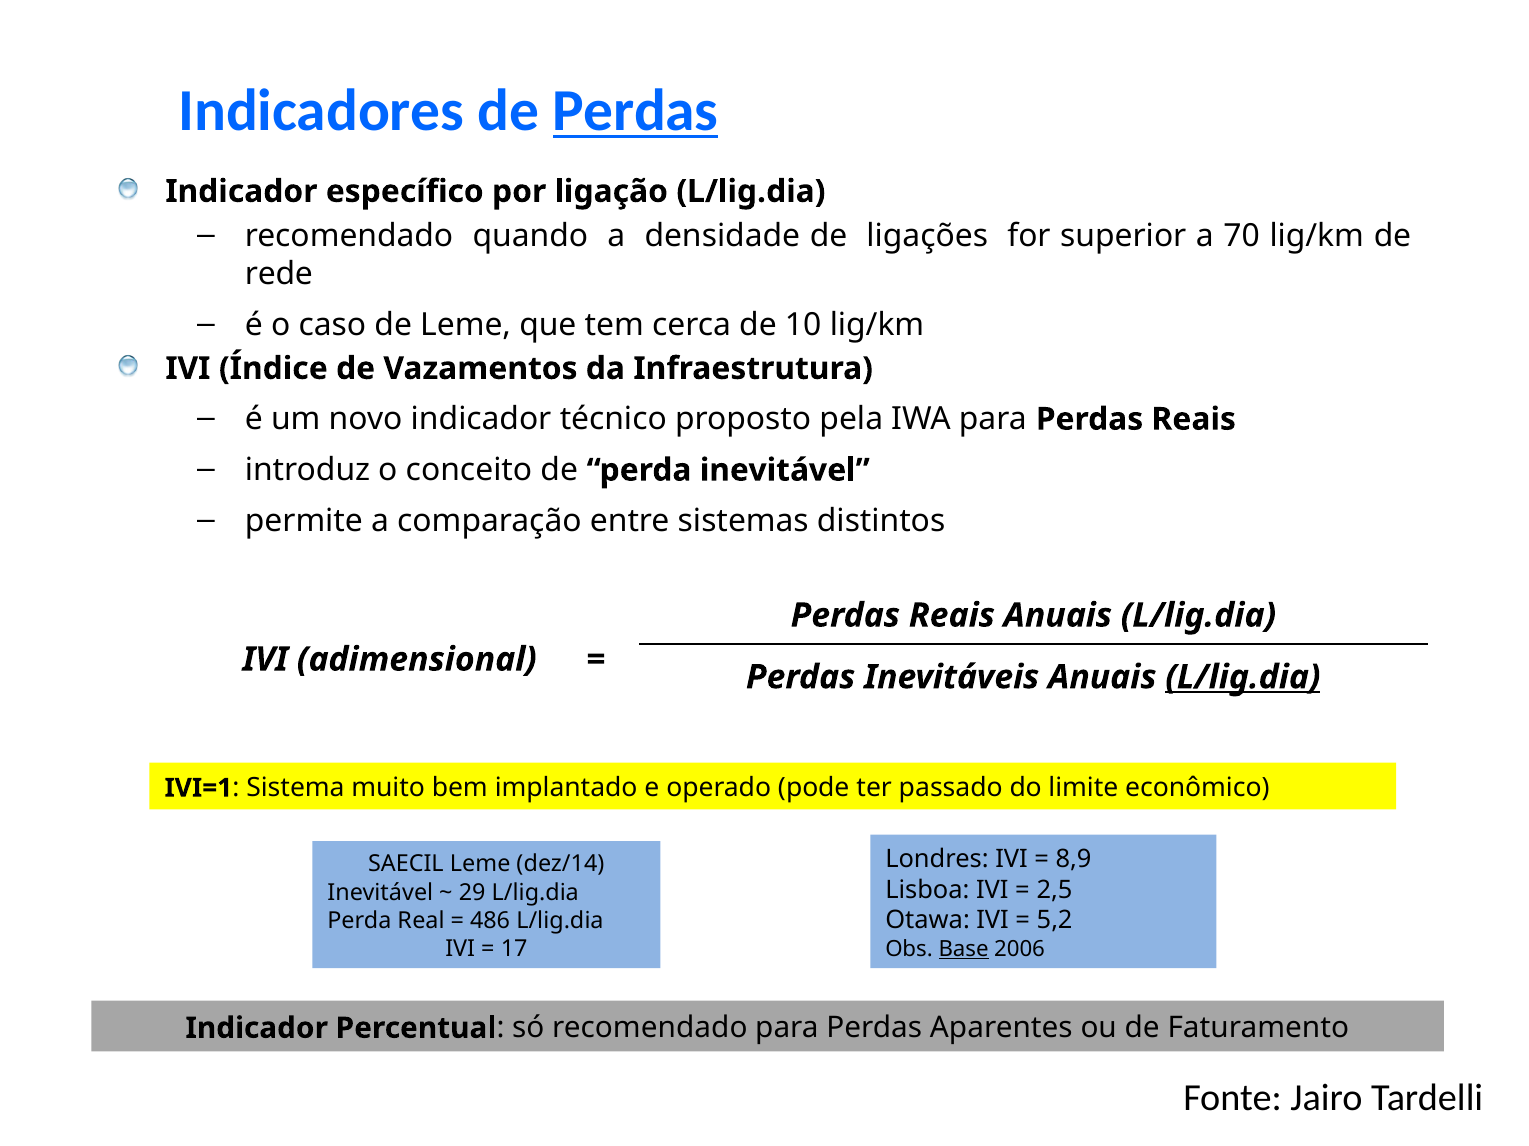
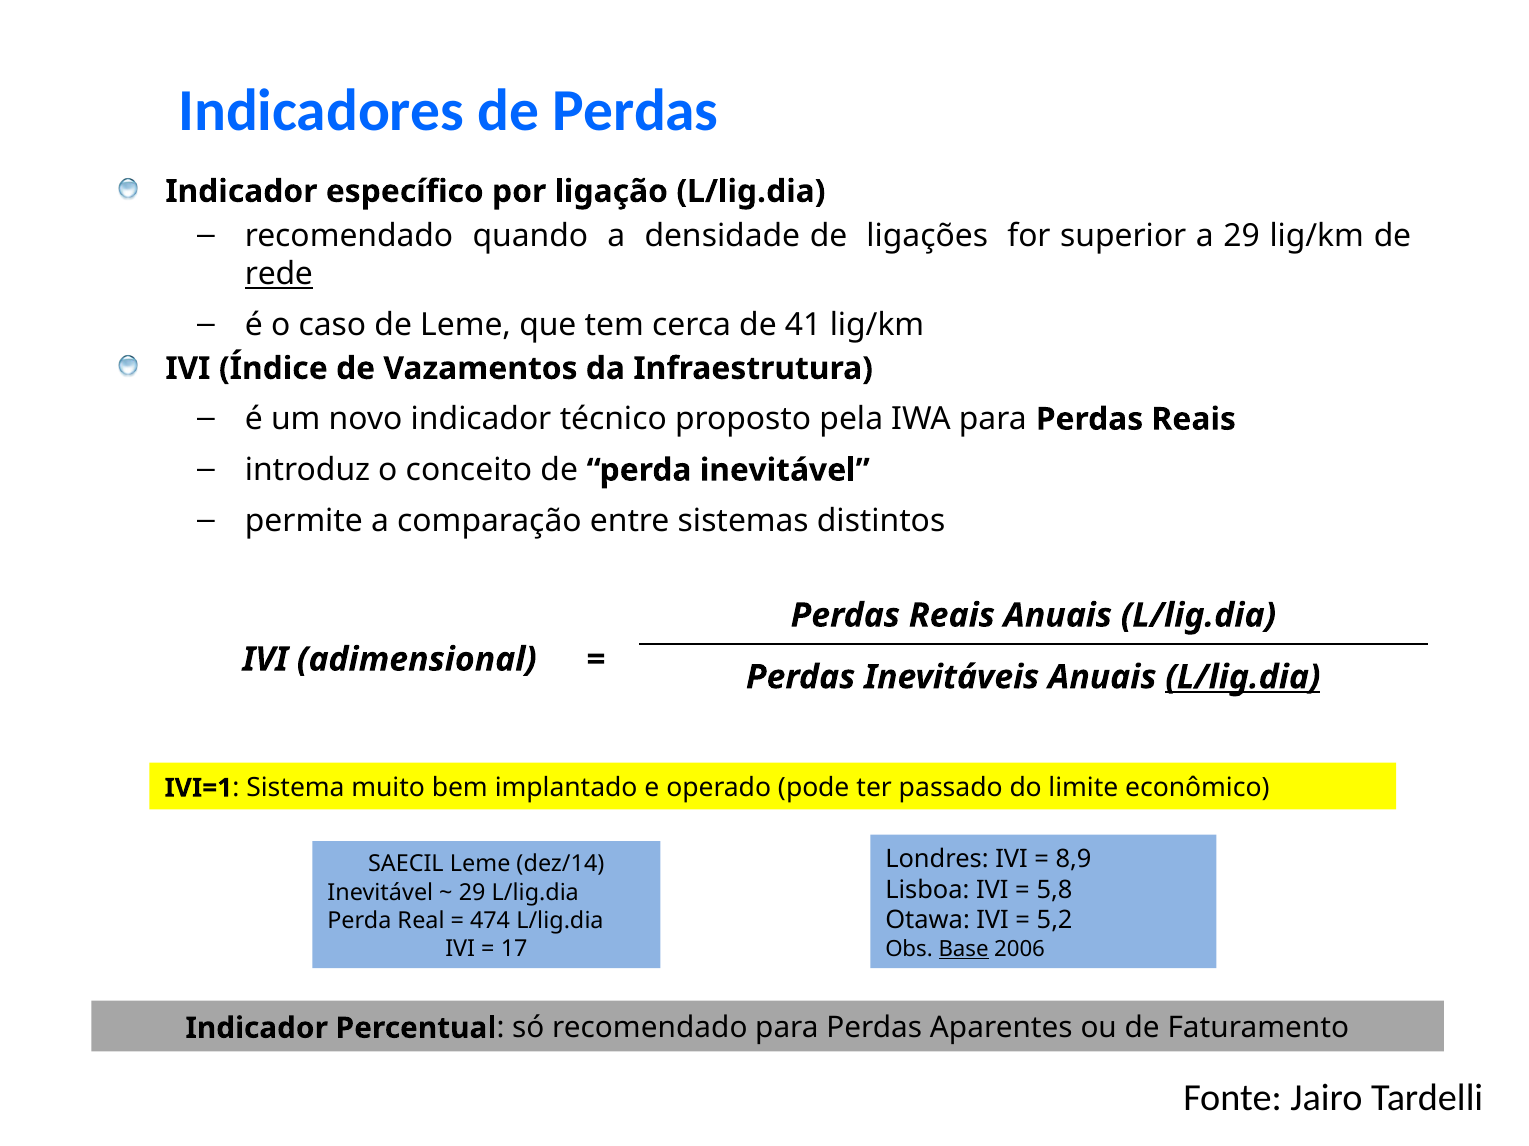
Perdas at (636, 111) underline: present -> none
a 70: 70 -> 29
rede underline: none -> present
10: 10 -> 41
2,5: 2,5 -> 5,8
486: 486 -> 474
